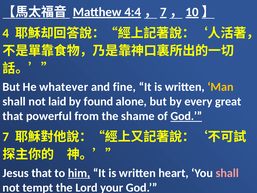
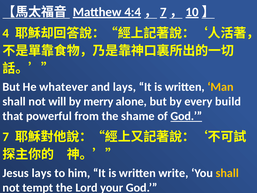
and fine: fine -> lays
laid: laid -> will
found: found -> merry
great: great -> build
Jesus that: that -> lays
him underline: present -> none
heart: heart -> write
shall at (227, 173) colour: pink -> yellow
